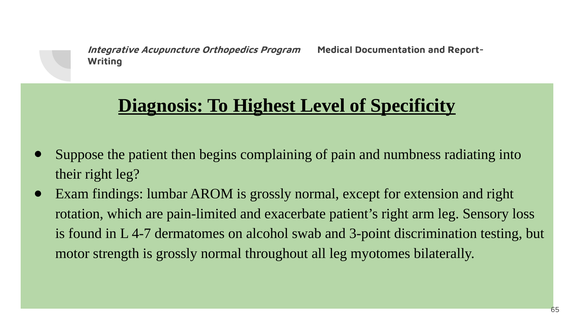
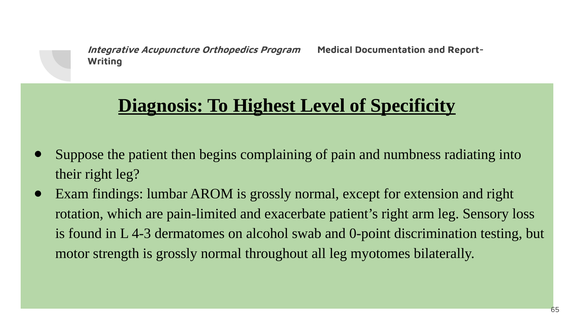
4-7: 4-7 -> 4-3
3-point: 3-point -> 0-point
